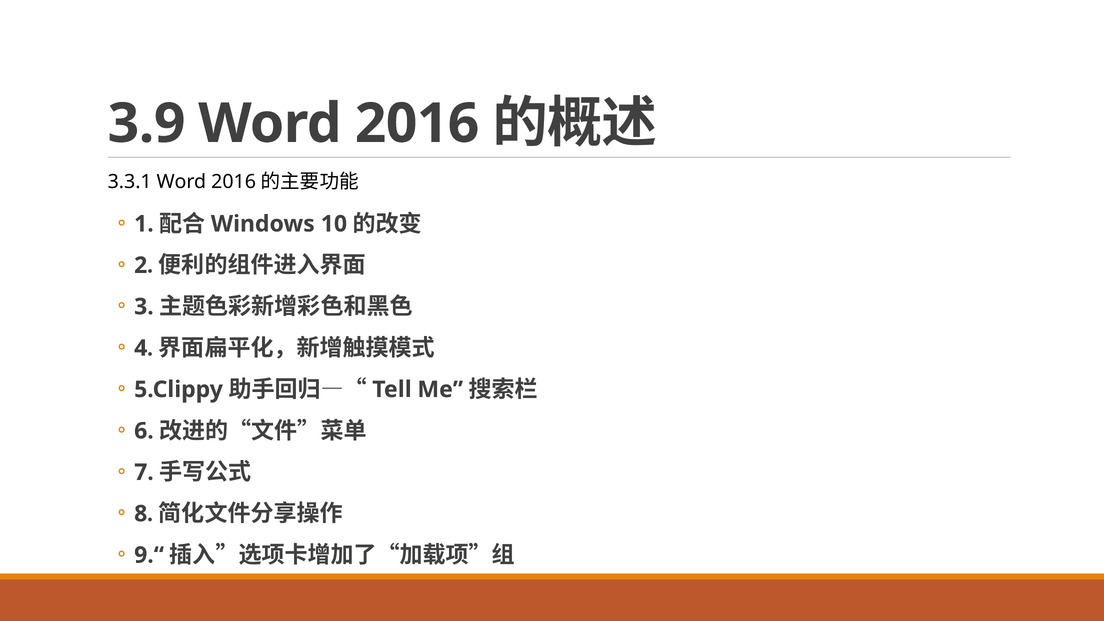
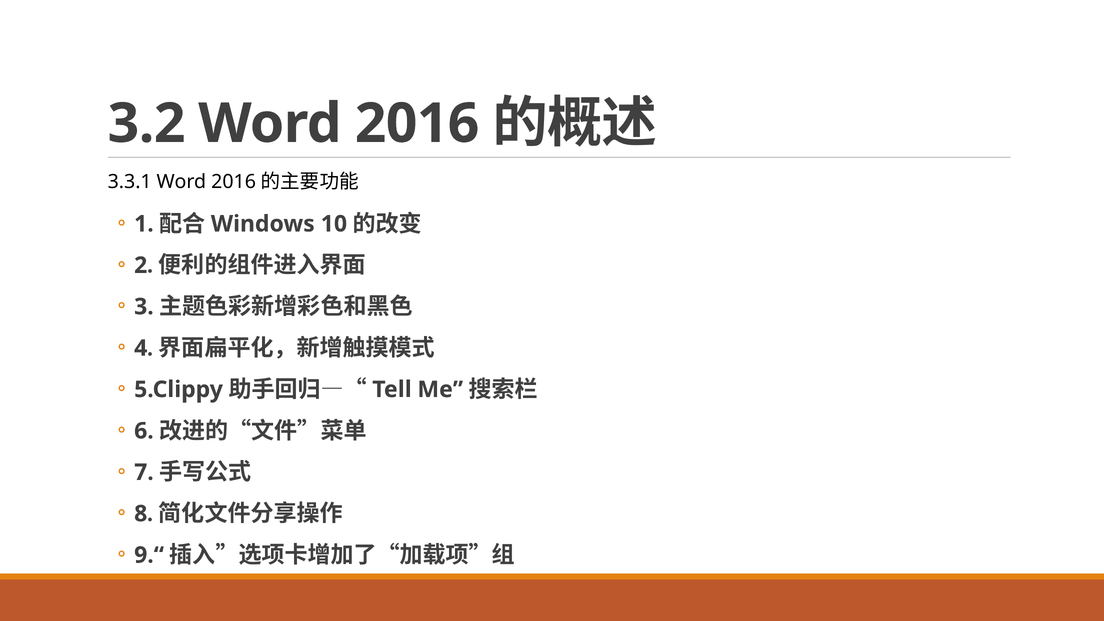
3.9: 3.9 -> 3.2
